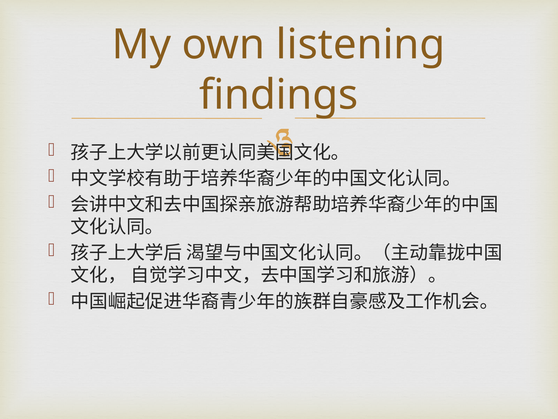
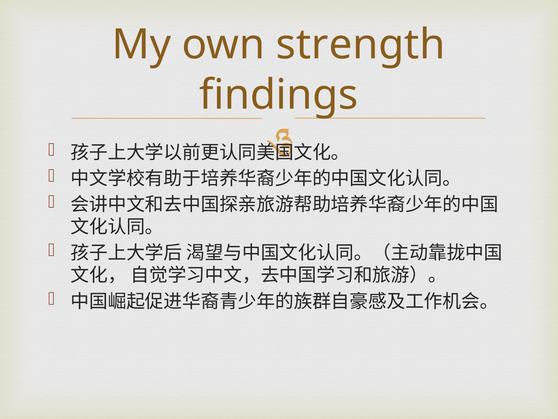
listening: listening -> strength
